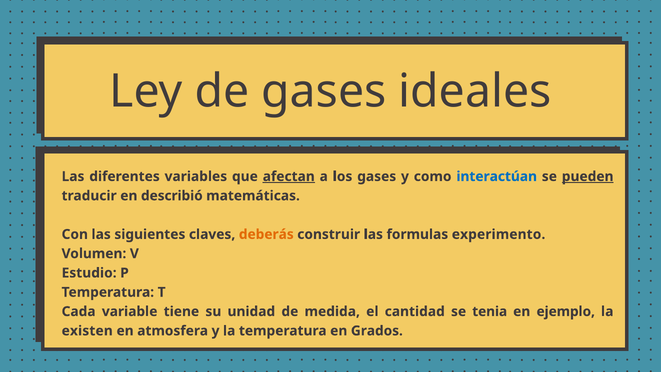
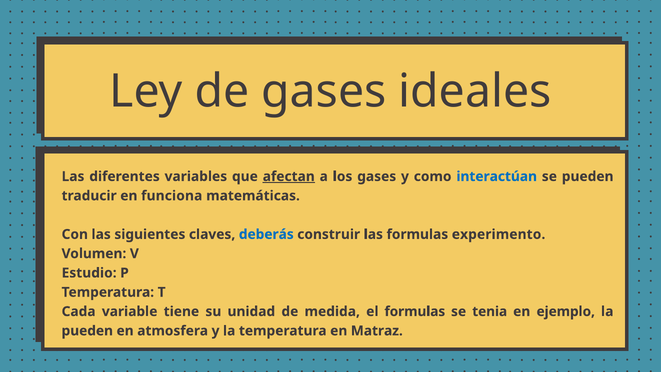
pueden at (588, 176) underline: present -> none
describió: describió -> funciona
deberás colour: orange -> blue
el cantidad: cantidad -> formulas
existen at (87, 331): existen -> pueden
Grados: Grados -> Matraz
